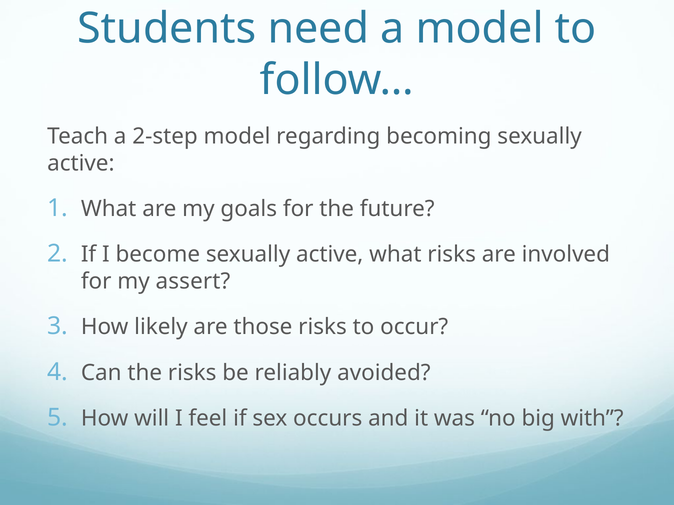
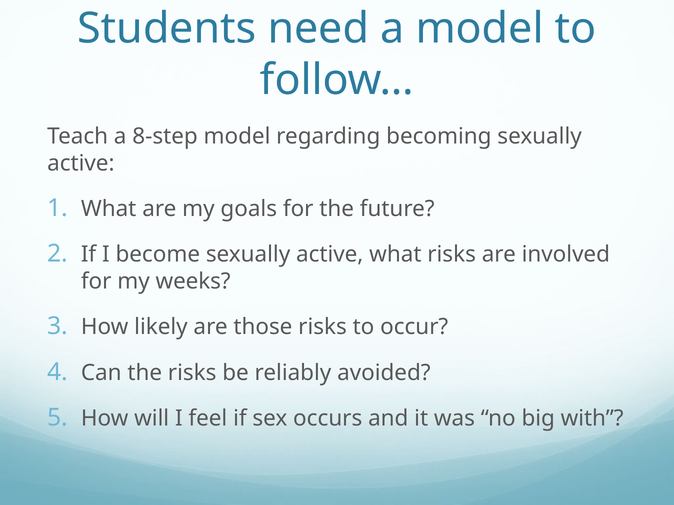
2-step: 2-step -> 8-step
assert: assert -> weeks
